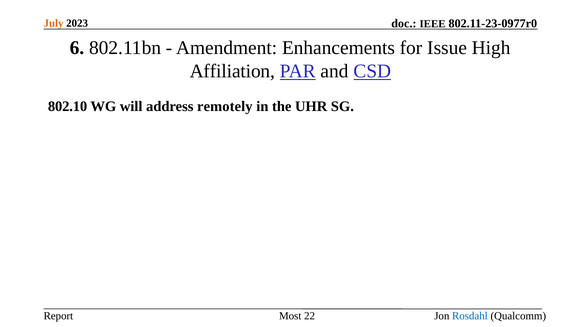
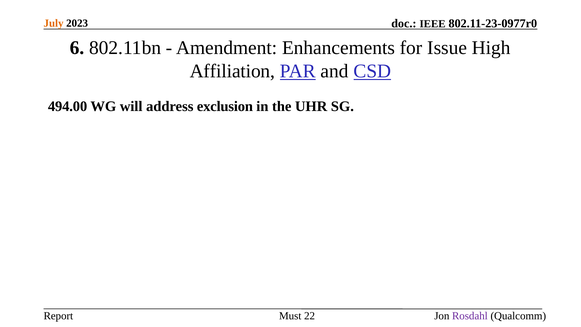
802.10: 802.10 -> 494.00
remotely: remotely -> exclusion
Most: Most -> Must
Rosdahl colour: blue -> purple
